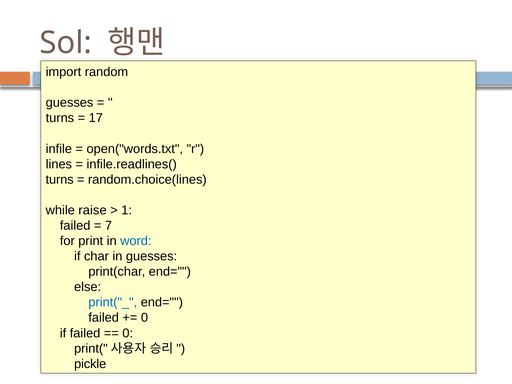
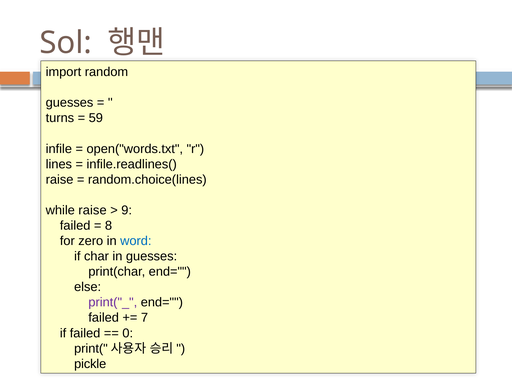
17: 17 -> 59
turns at (60, 180): turns -> raise
1: 1 -> 9
7: 7 -> 8
print: print -> zero
print("_ colour: blue -> purple
0 at (145, 318): 0 -> 7
